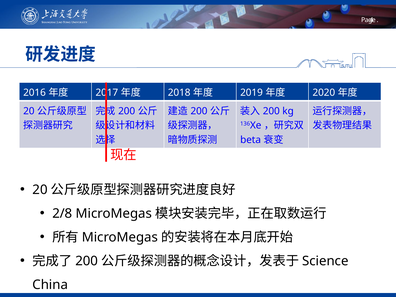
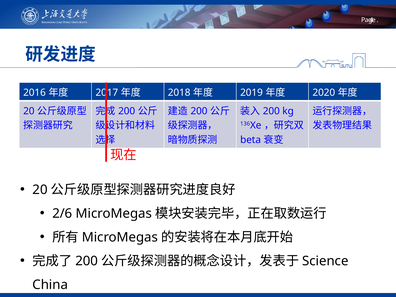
2/8: 2/8 -> 2/6
